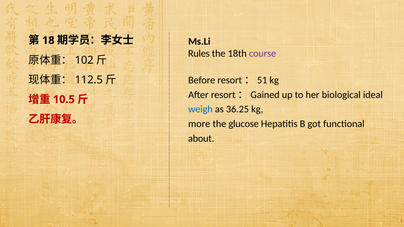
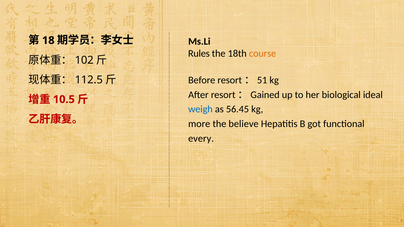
course colour: purple -> orange
36.25: 36.25 -> 56.45
glucose: glucose -> believe
about: about -> every
